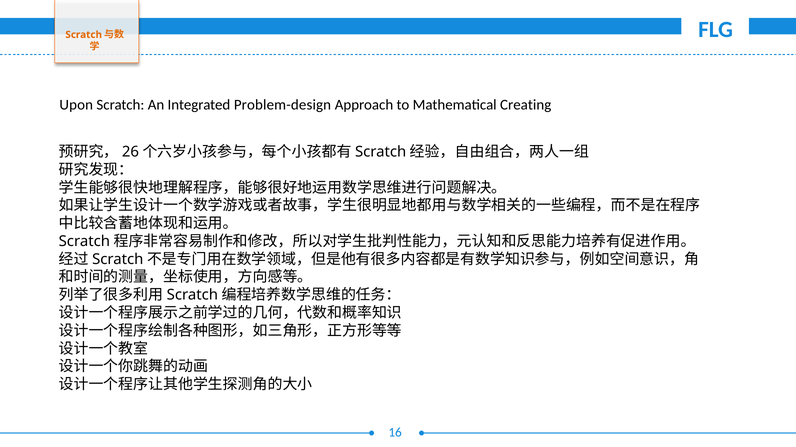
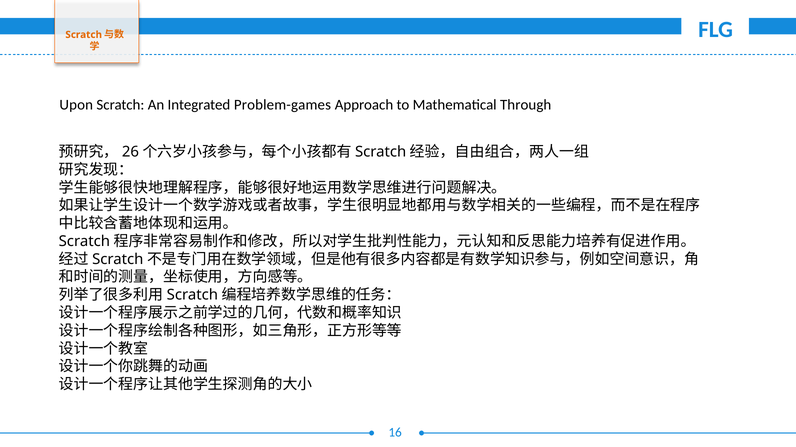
Problem-design: Problem-design -> Problem-games
Creating: Creating -> Through
